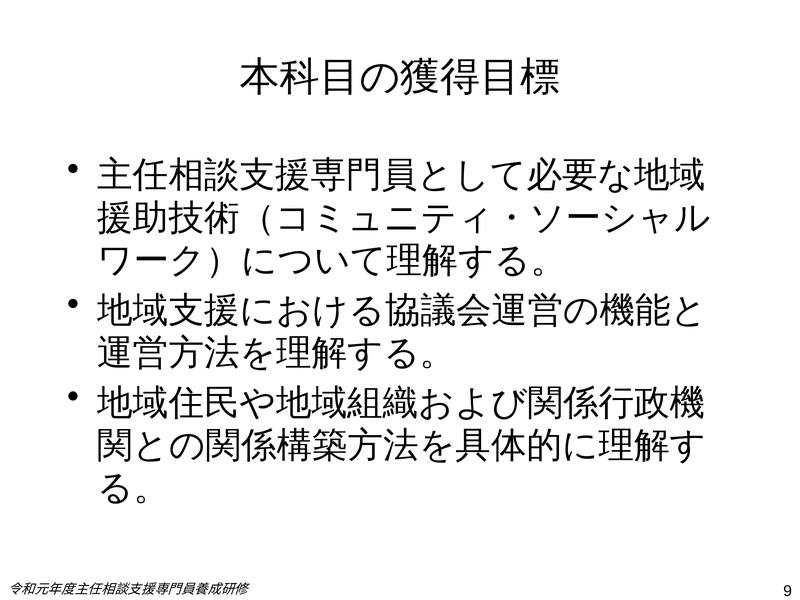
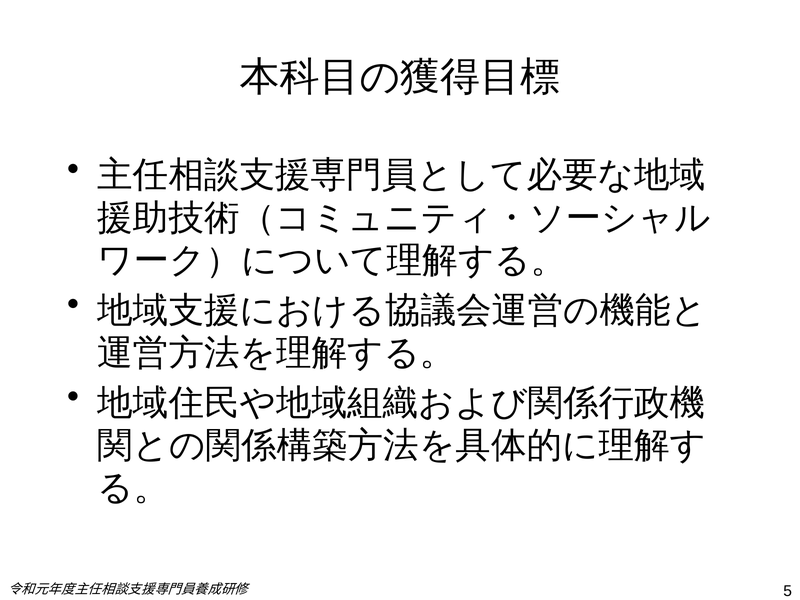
9: 9 -> 5
